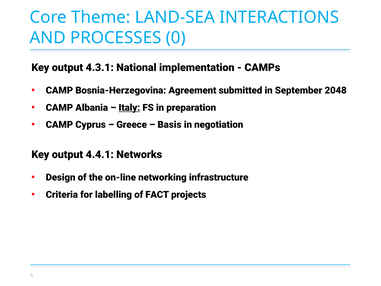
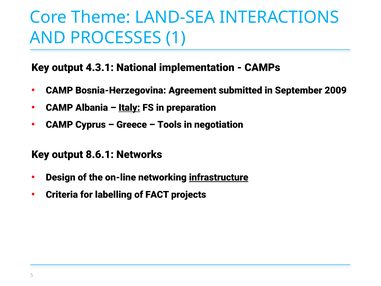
0: 0 -> 1
2048: 2048 -> 2009
Basis: Basis -> Tools
4.4.1: 4.4.1 -> 8.6.1
infrastructure underline: none -> present
